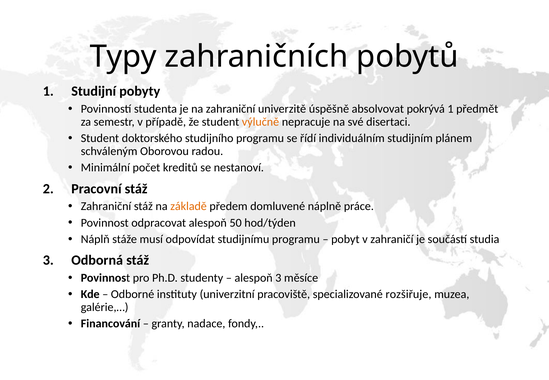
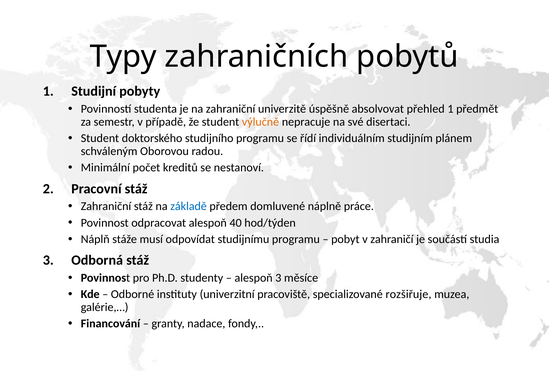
pokrývá: pokrývá -> přehled
základě colour: orange -> blue
50: 50 -> 40
